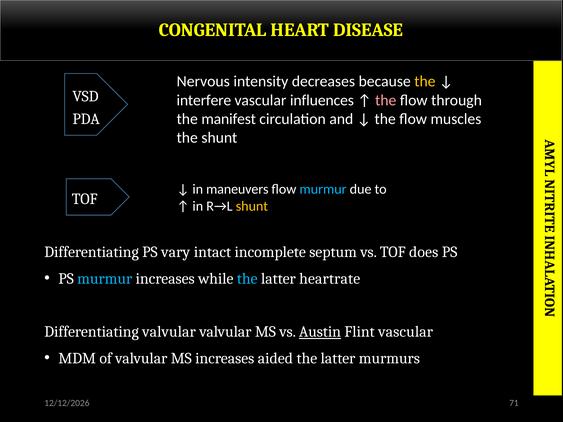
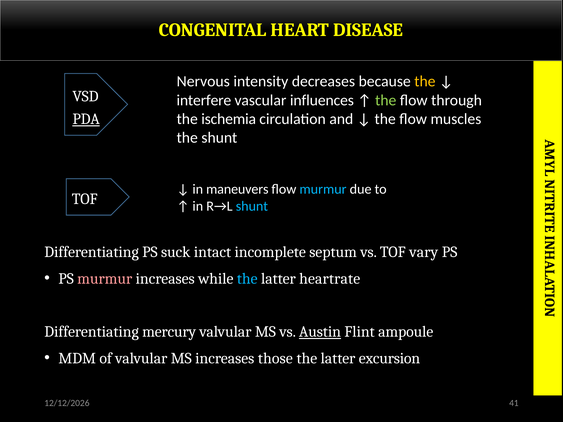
the at (386, 100) colour: pink -> light green
PDA underline: none -> present
manifest: manifest -> ischemia
shunt at (252, 206) colour: yellow -> light blue
vary: vary -> suck
does: does -> vary
murmur at (105, 279) colour: light blue -> pink
Differentiating valvular: valvular -> mercury
Flint vascular: vascular -> ampoule
aided: aided -> those
murmurs: murmurs -> excursion
71: 71 -> 41
